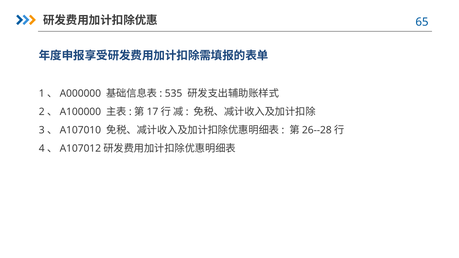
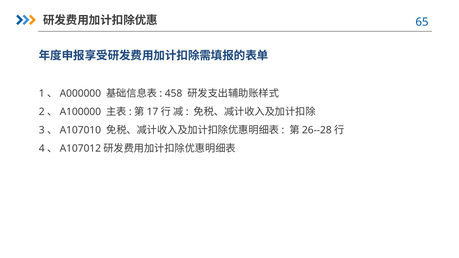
535: 535 -> 458
